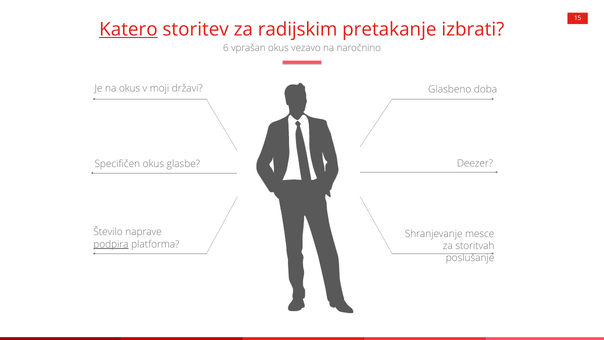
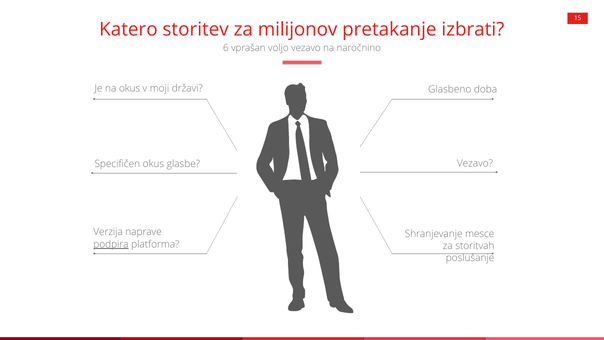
Katero underline: present -> none
radijskim: radijskim -> milijonov
vprašan okus: okus -> voljo
Deezer at (475, 163): Deezer -> Vezavo
Število: Število -> Verzija
